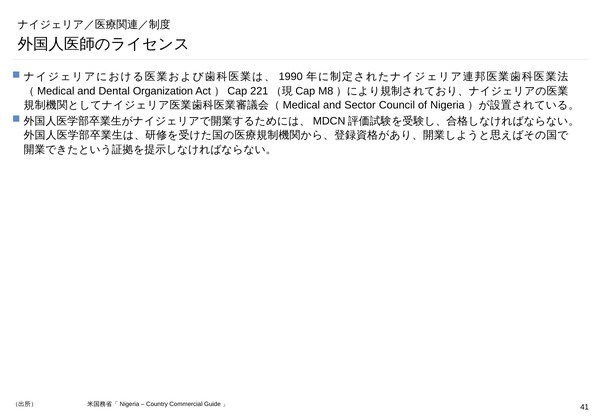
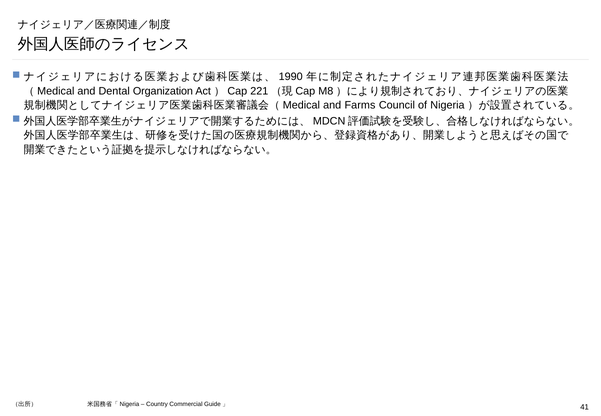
Sector: Sector -> Farms
